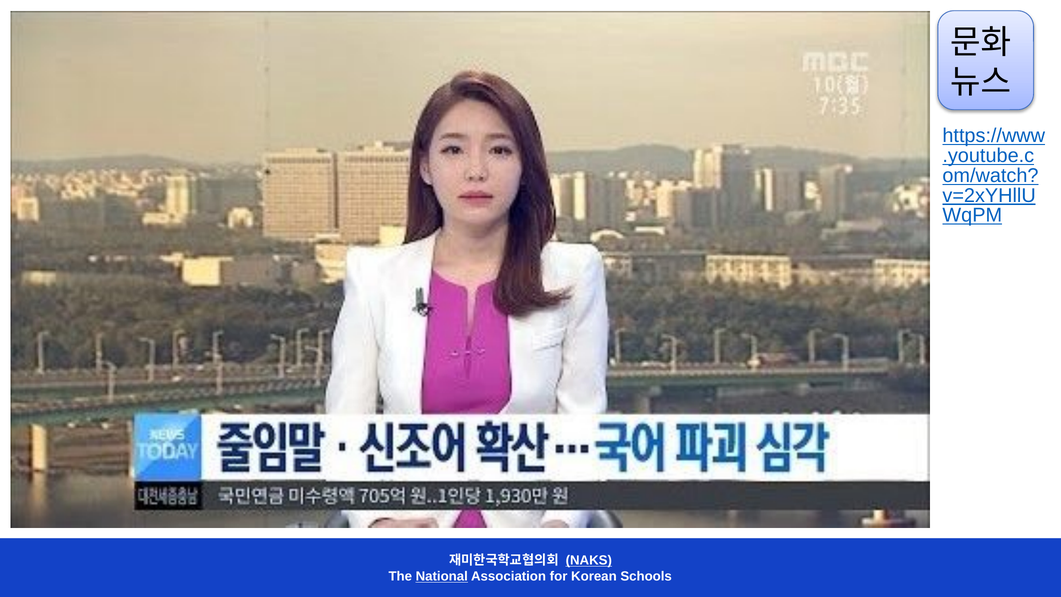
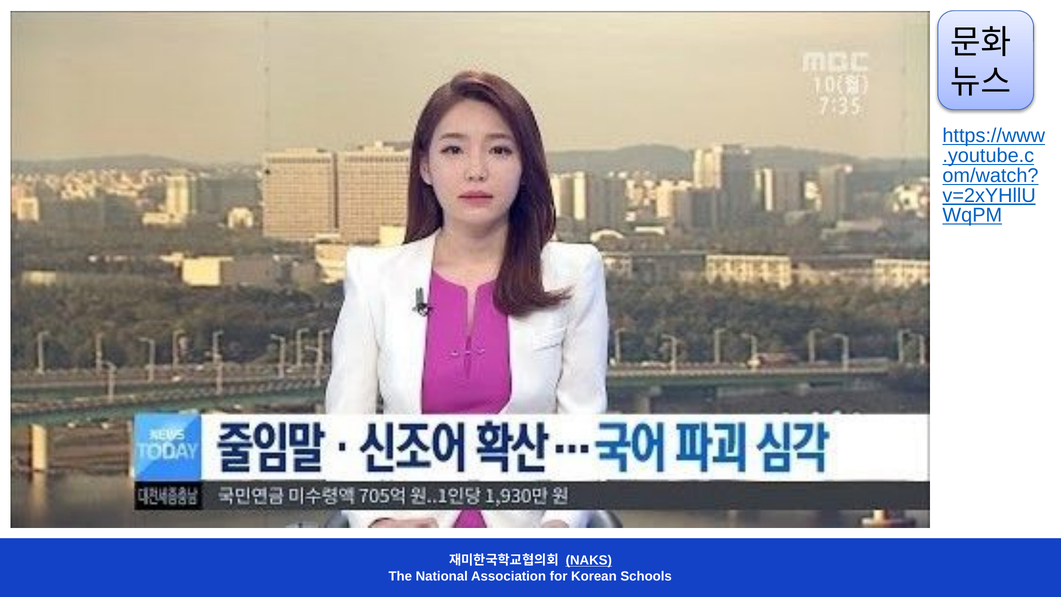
National underline: present -> none
